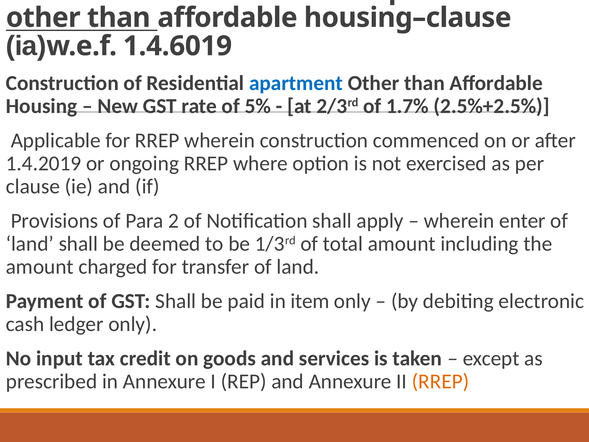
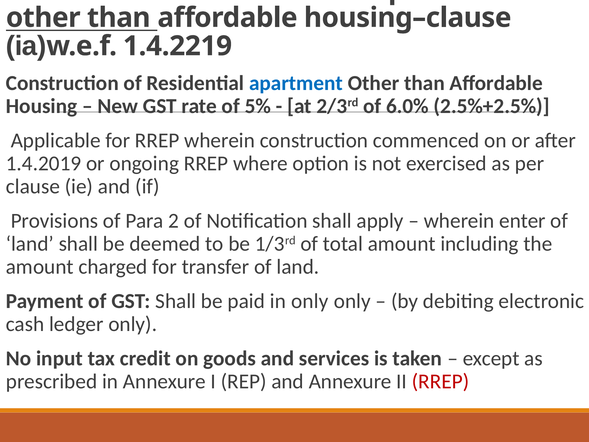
1.4.6019: 1.4.6019 -> 1.4.2219
1.7%: 1.7% -> 6.0%
in item: item -> only
RREP at (441, 381) colour: orange -> red
